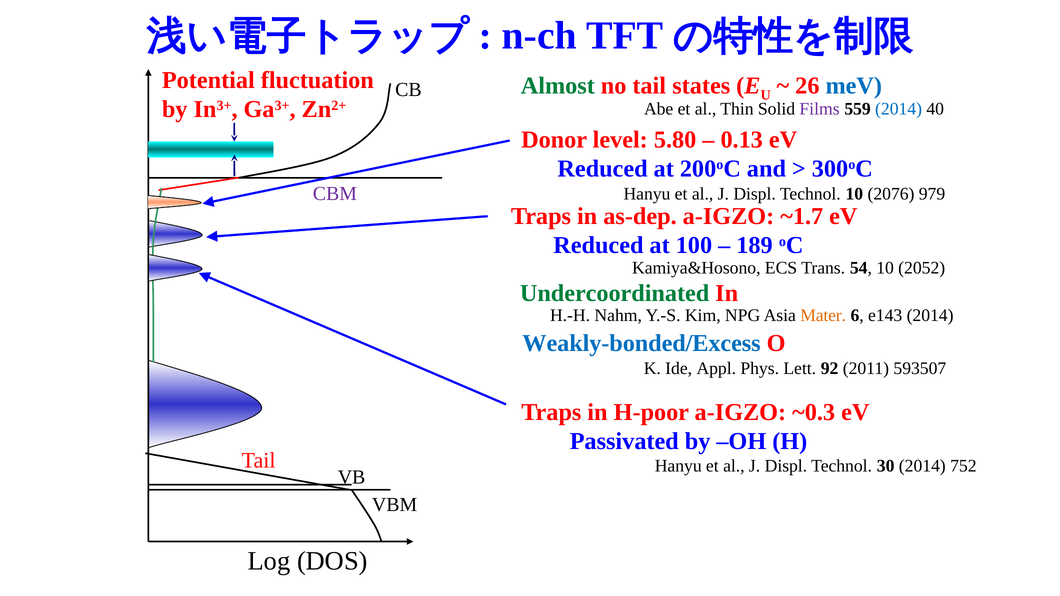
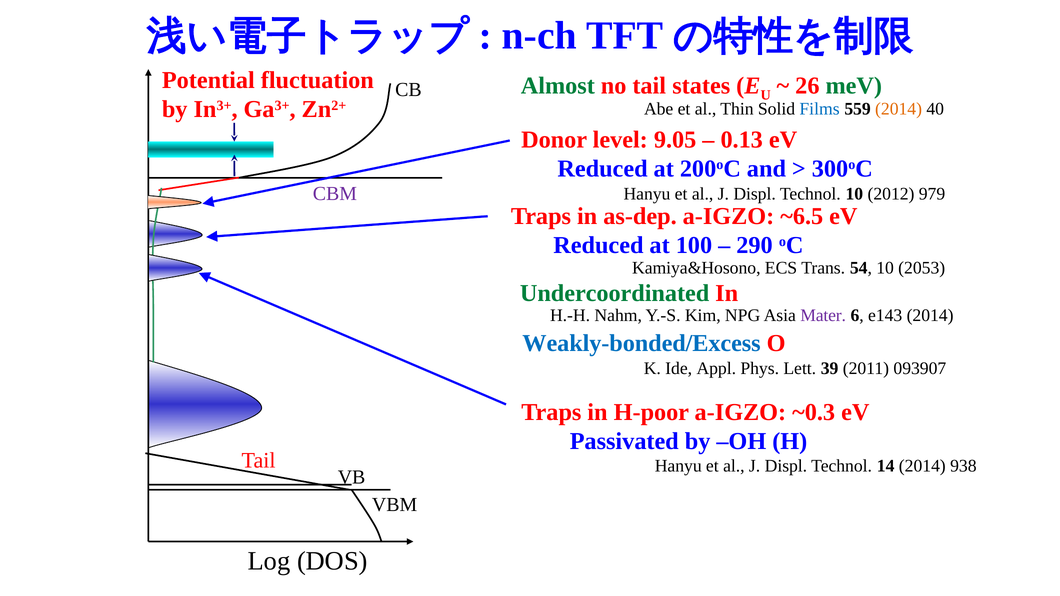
meV colour: blue -> green
Films colour: purple -> blue
2014 at (899, 109) colour: blue -> orange
5.80: 5.80 -> 9.05
2076: 2076 -> 2012
~1.7: ~1.7 -> ~6.5
189: 189 -> 290
2052: 2052 -> 2053
Mater colour: orange -> purple
92: 92 -> 39
593507: 593507 -> 093907
30: 30 -> 14
752: 752 -> 938
